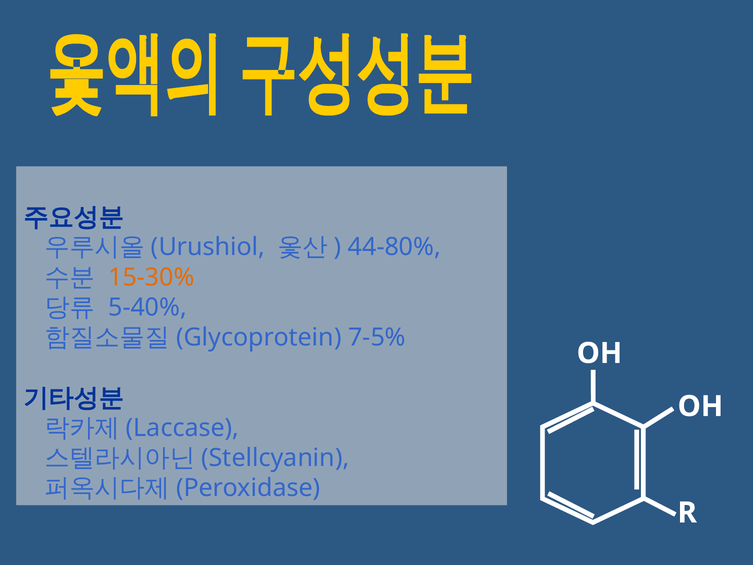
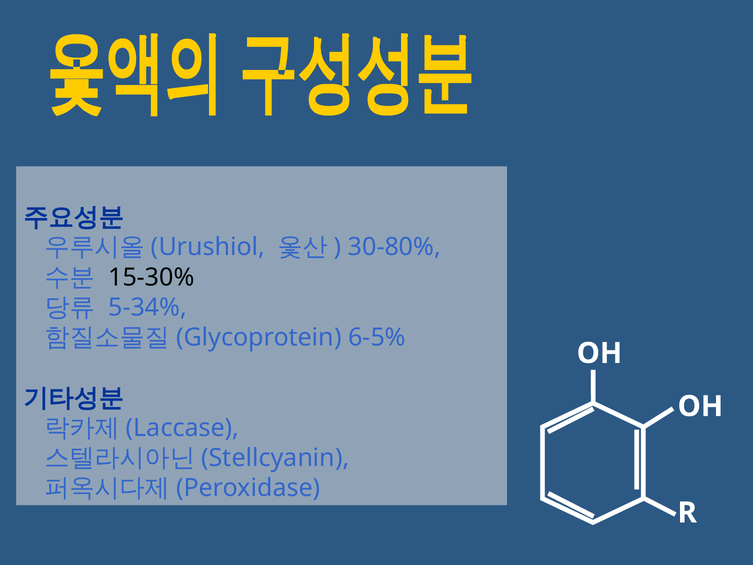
44-80%: 44-80% -> 30-80%
15-30% colour: orange -> black
5-40%: 5-40% -> 5-34%
7-5%: 7-5% -> 6-5%
